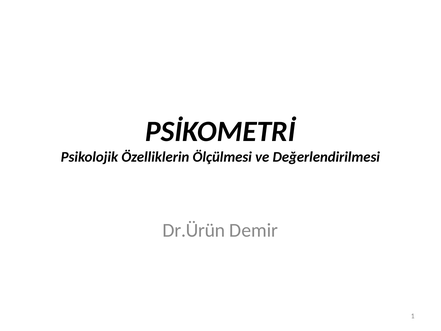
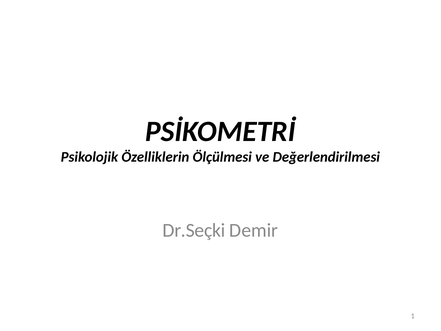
Dr.Ürün: Dr.Ürün -> Dr.Seçki
